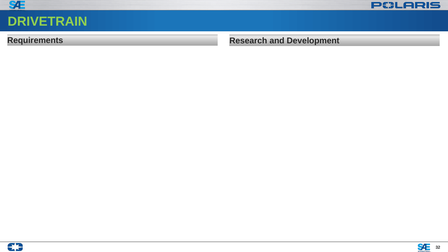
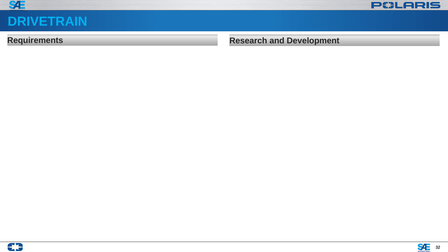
DRIVETRAIN colour: light green -> light blue
